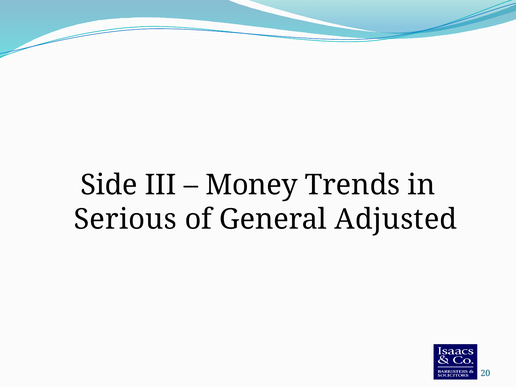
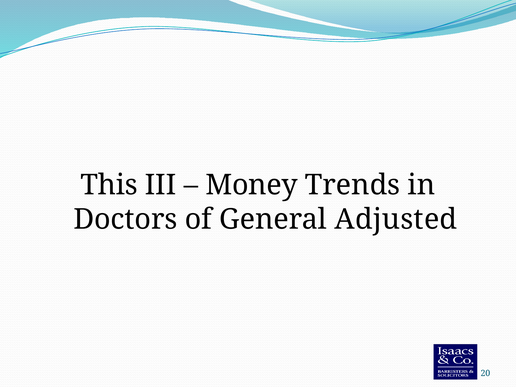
Side: Side -> This
Serious: Serious -> Doctors
